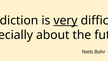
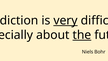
the underline: none -> present
